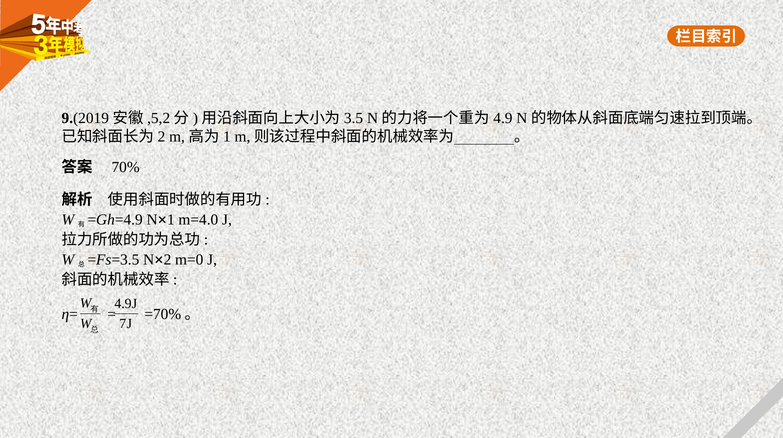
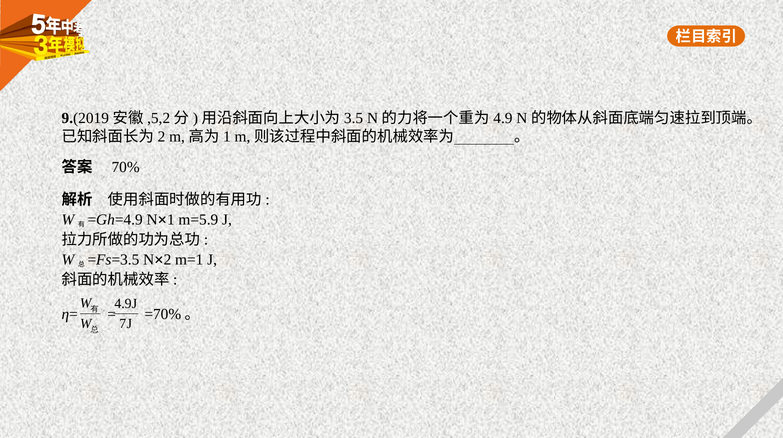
m=4.0: m=4.0 -> m=5.9
m=0: m=0 -> m=1
